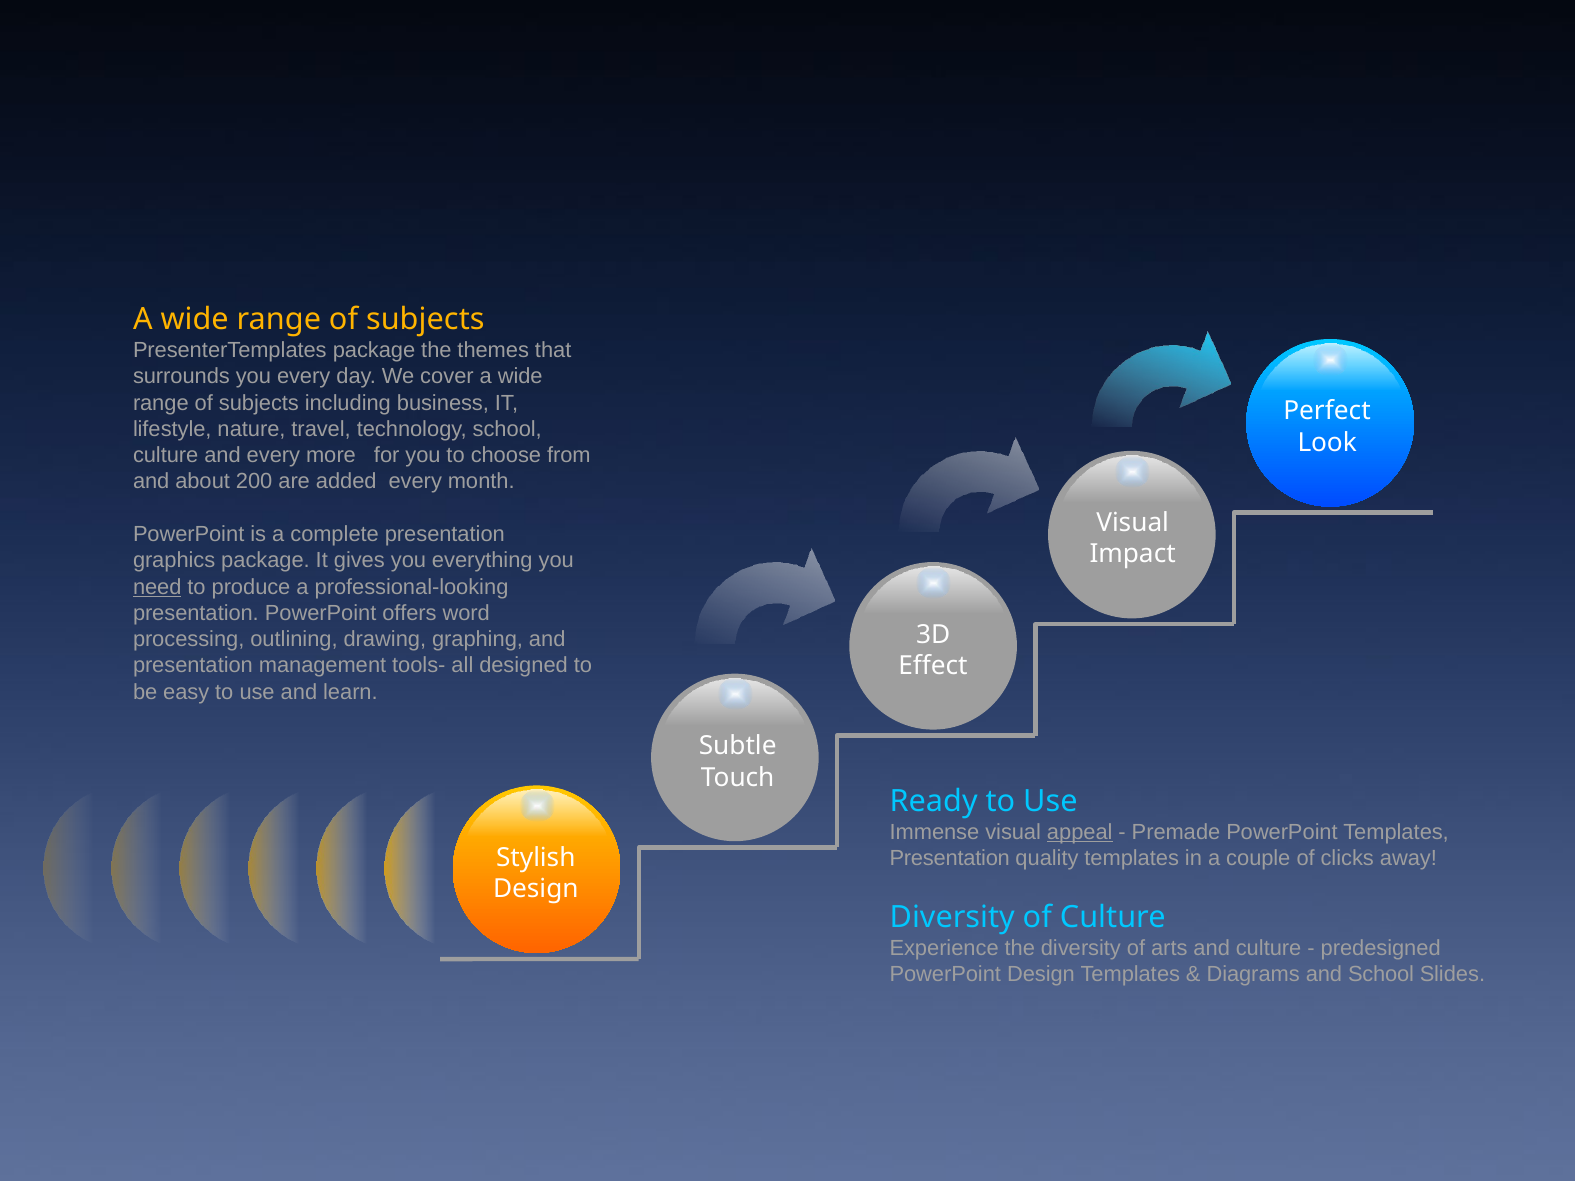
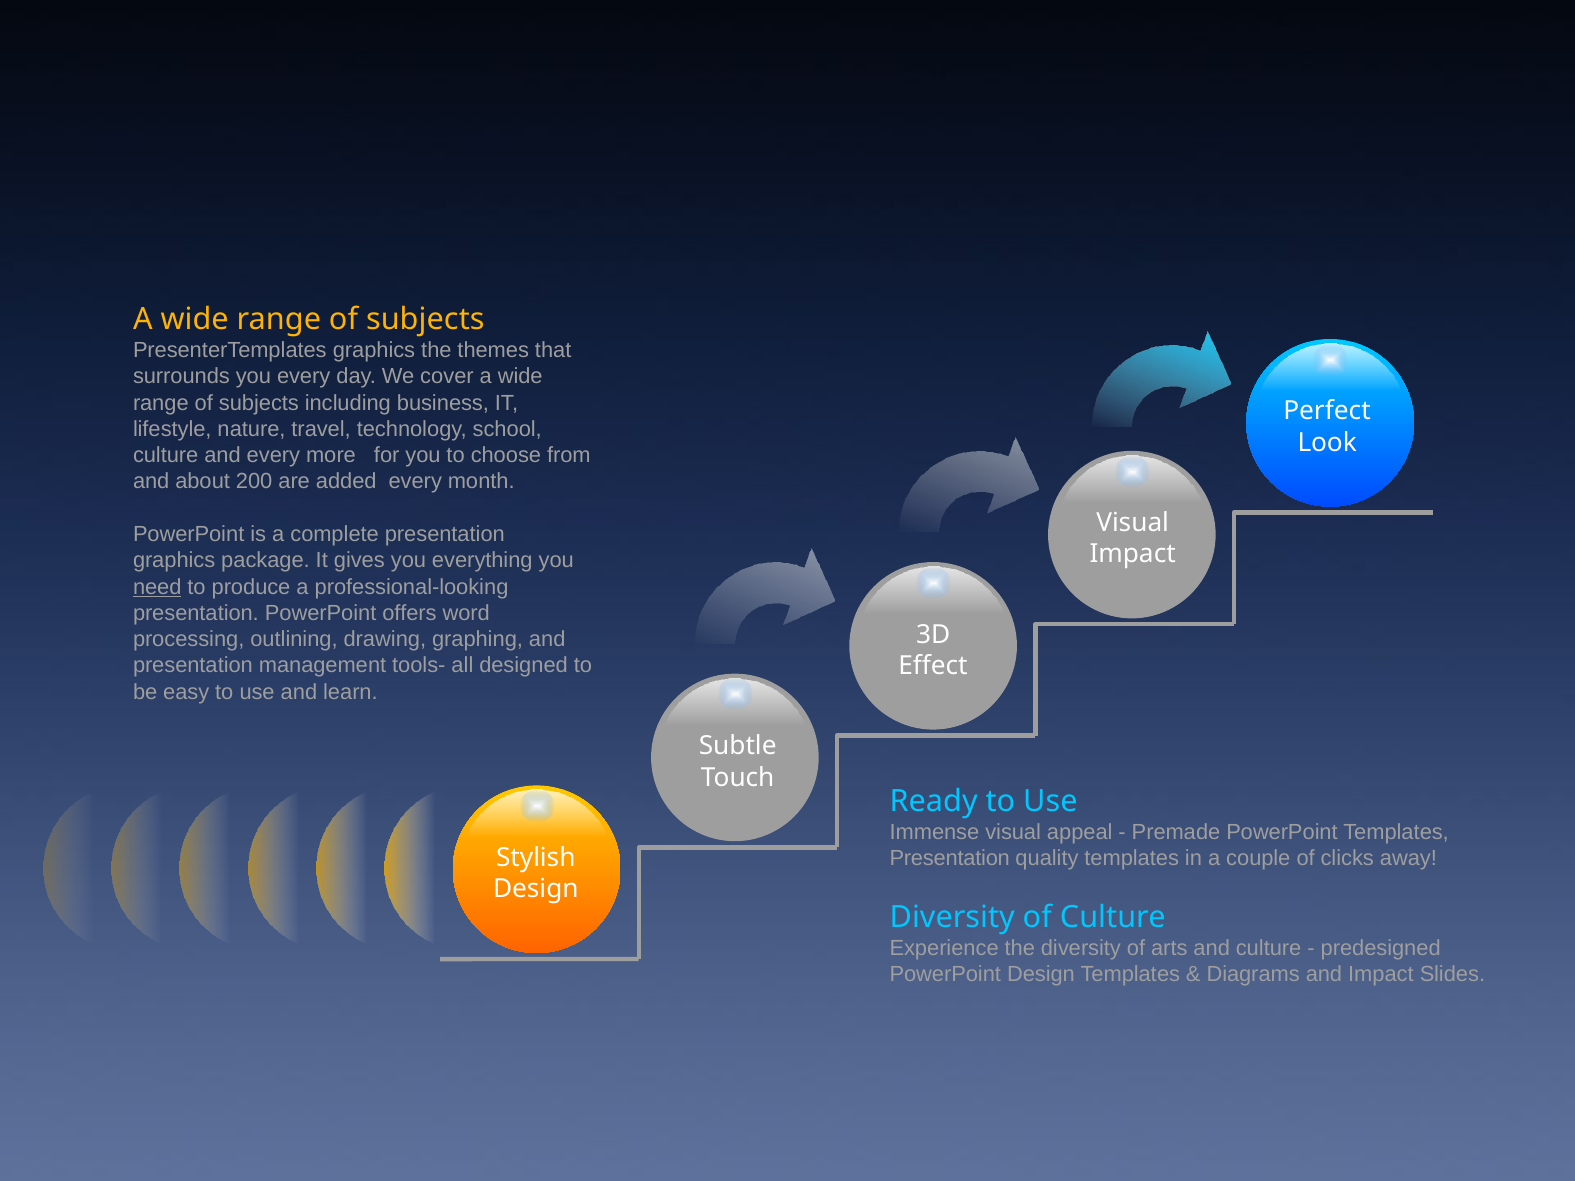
PresenterTemplates package: package -> graphics
appeal underline: present -> none
and School: School -> Impact
